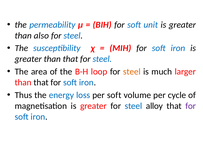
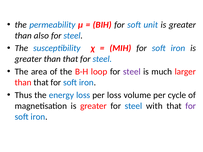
steel at (132, 72) colour: orange -> purple
per soft: soft -> loss
alloy: alloy -> with
